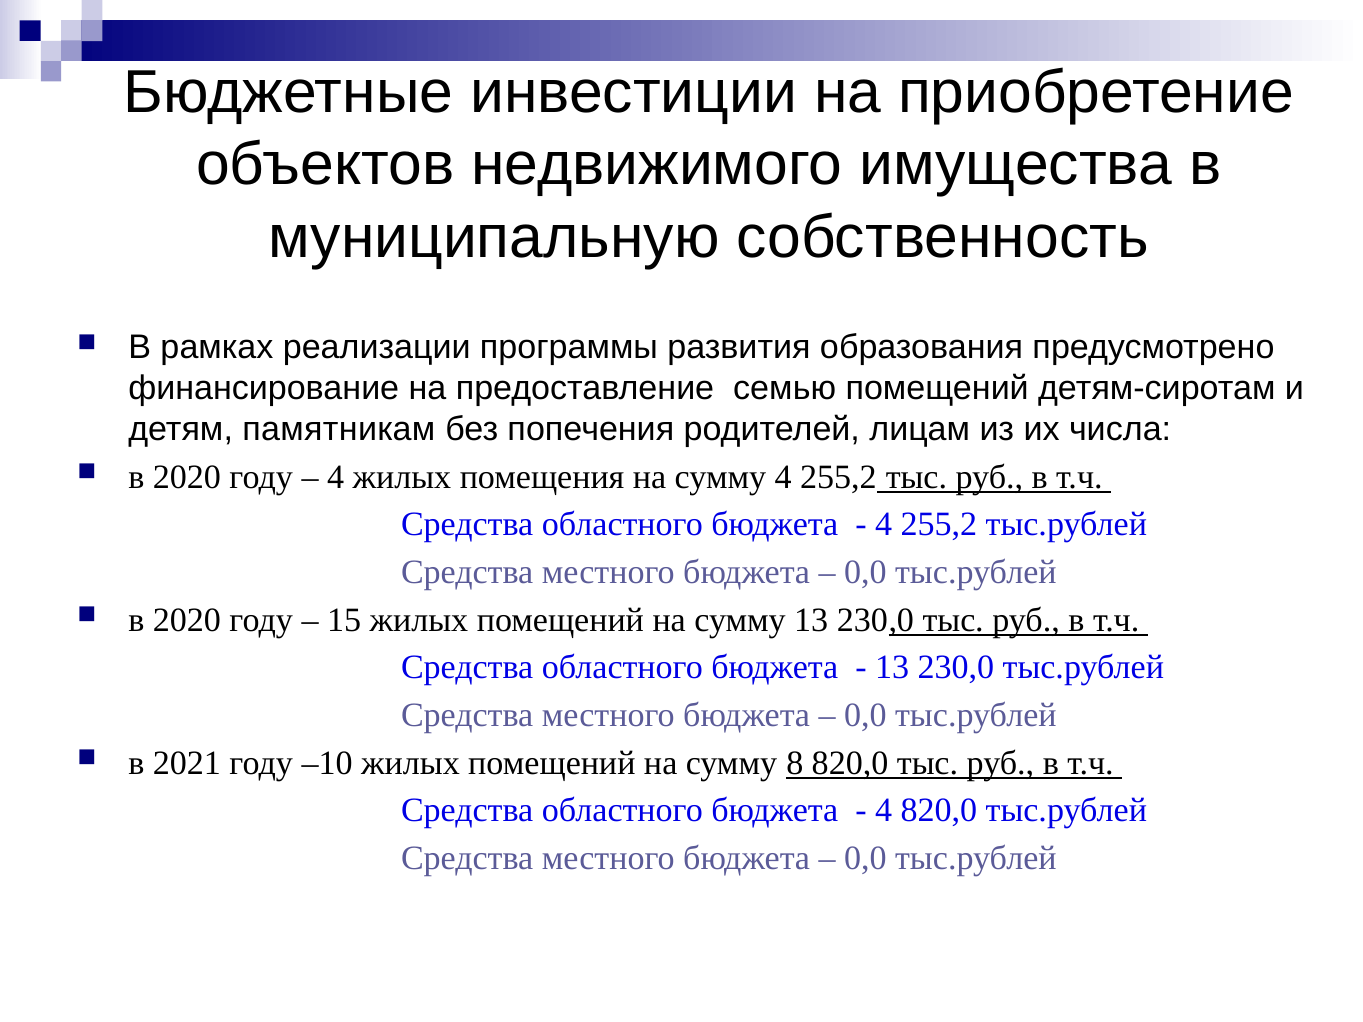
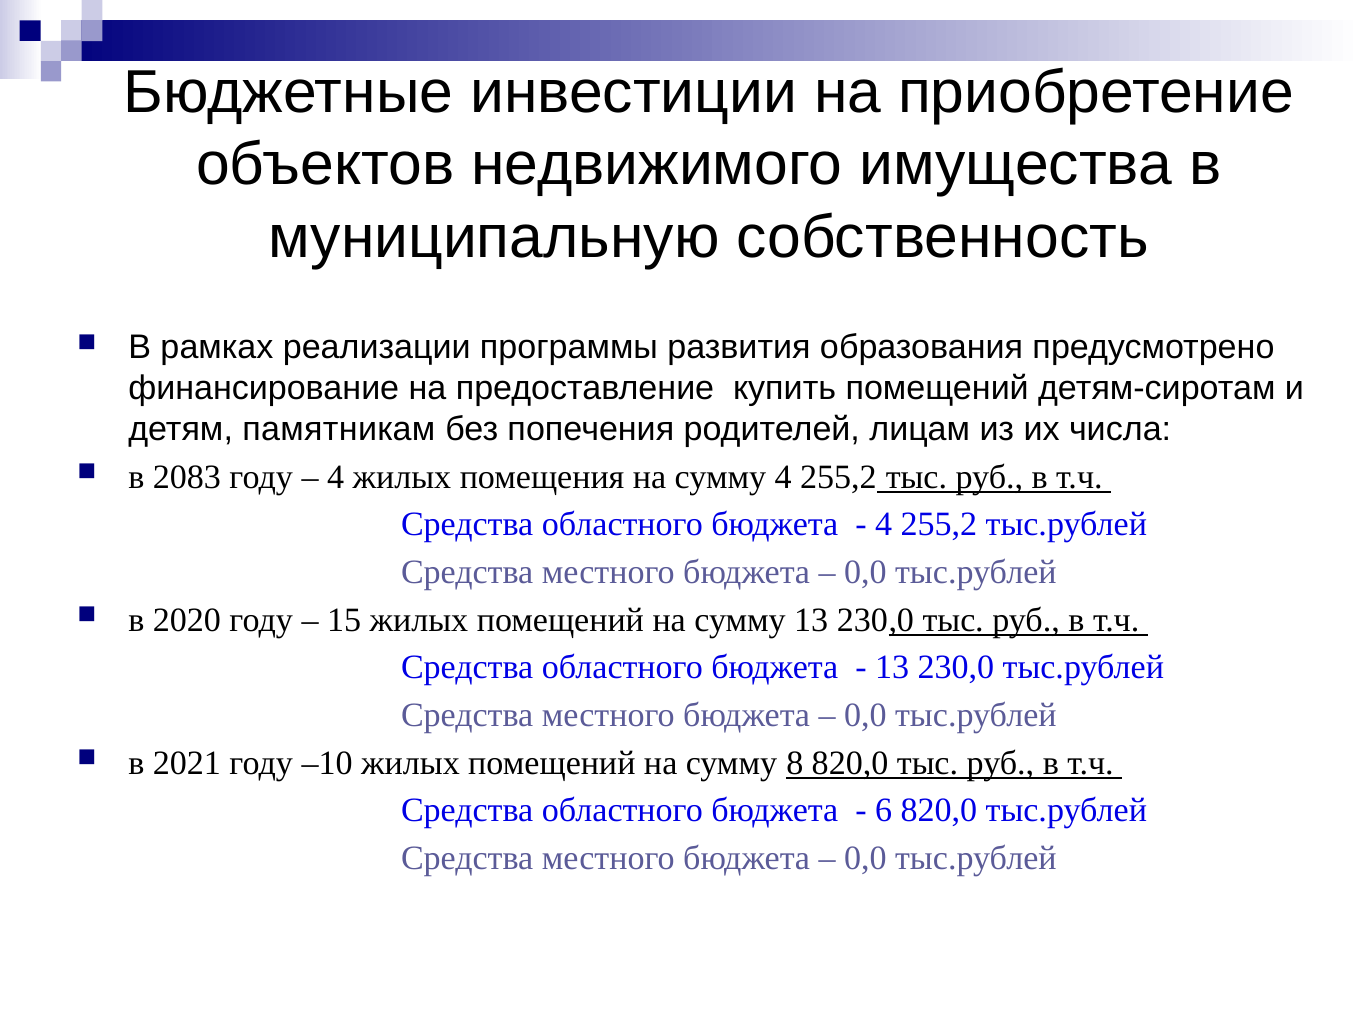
семью: семью -> купить
2020 at (187, 477): 2020 -> 2083
4 at (884, 811): 4 -> 6
